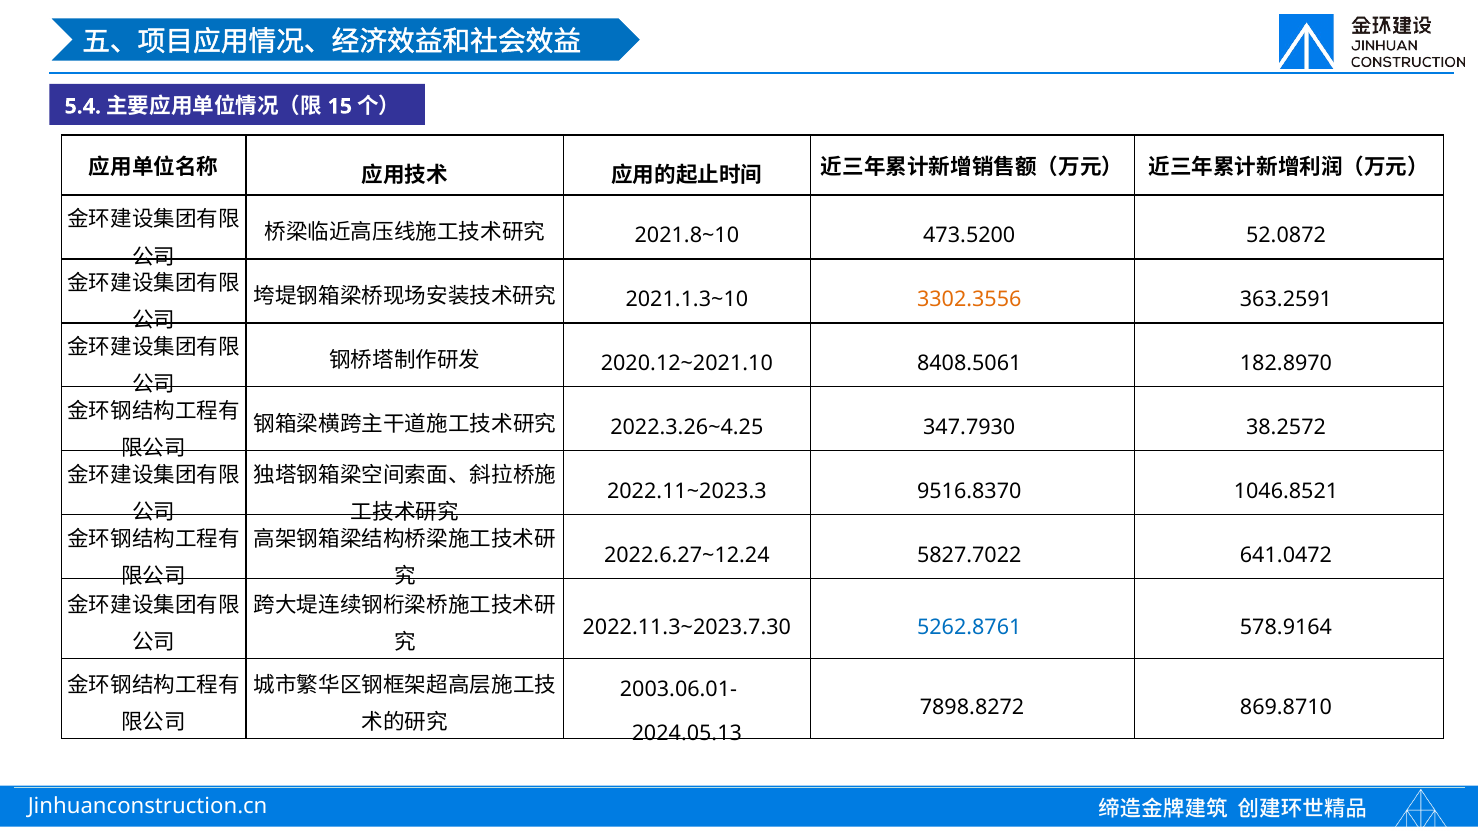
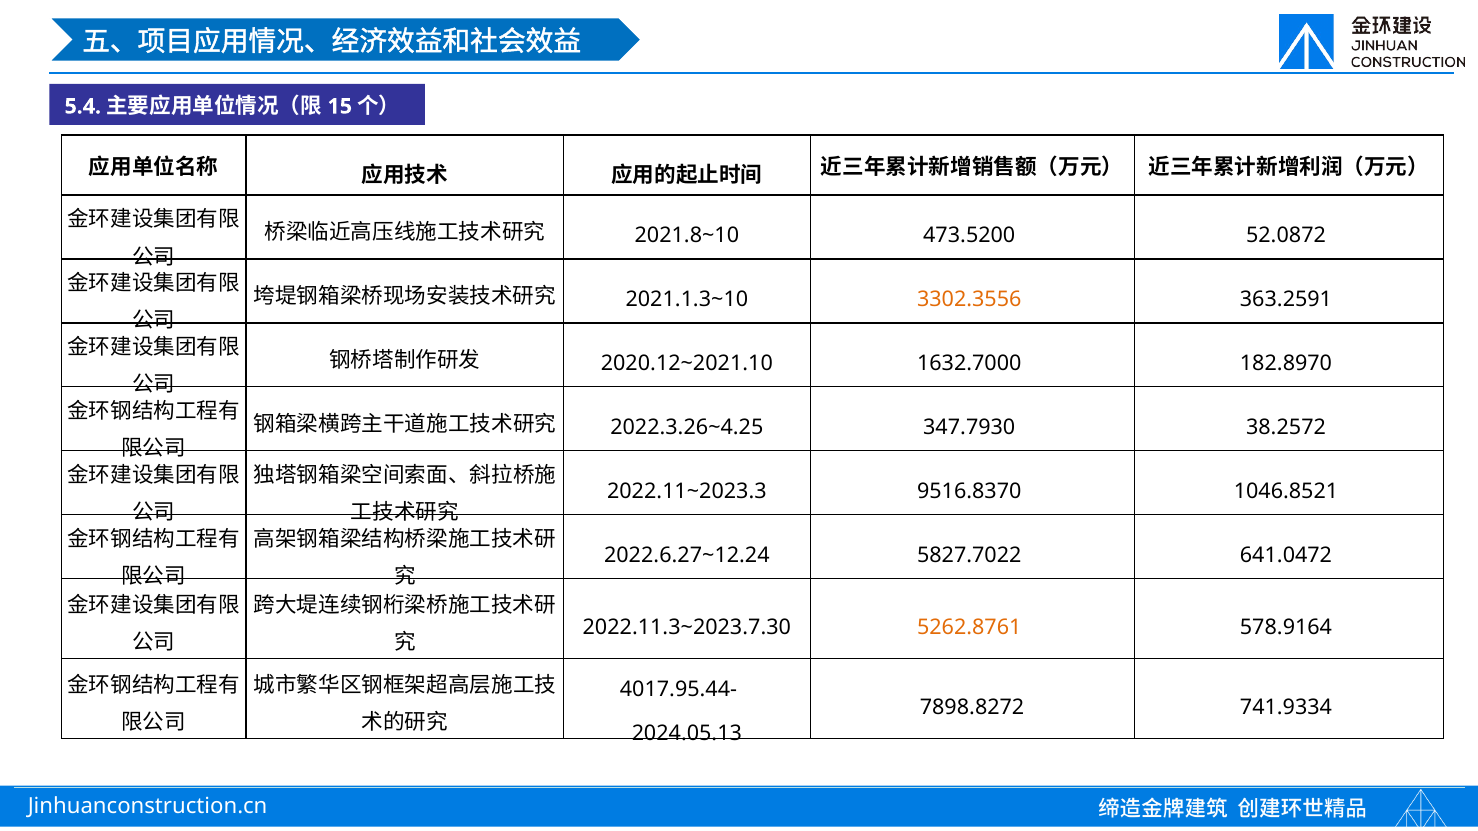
8408.5061: 8408.5061 -> 1632.7000
5262.8761 colour: blue -> orange
2003.06.01-: 2003.06.01- -> 4017.95.44-
869.8710: 869.8710 -> 741.9334
